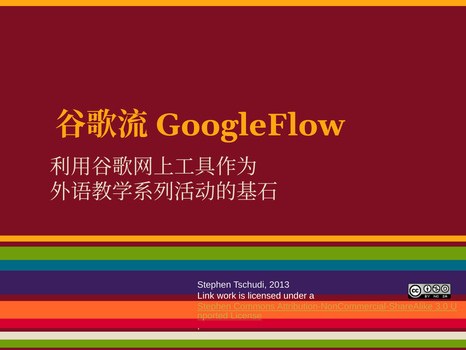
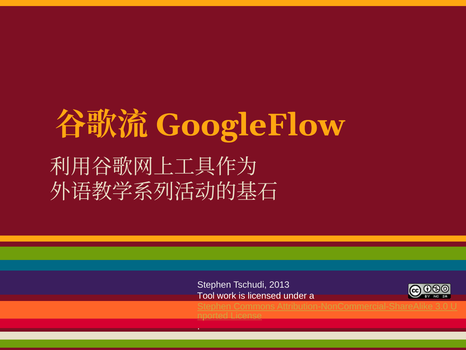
Link: Link -> Tool
